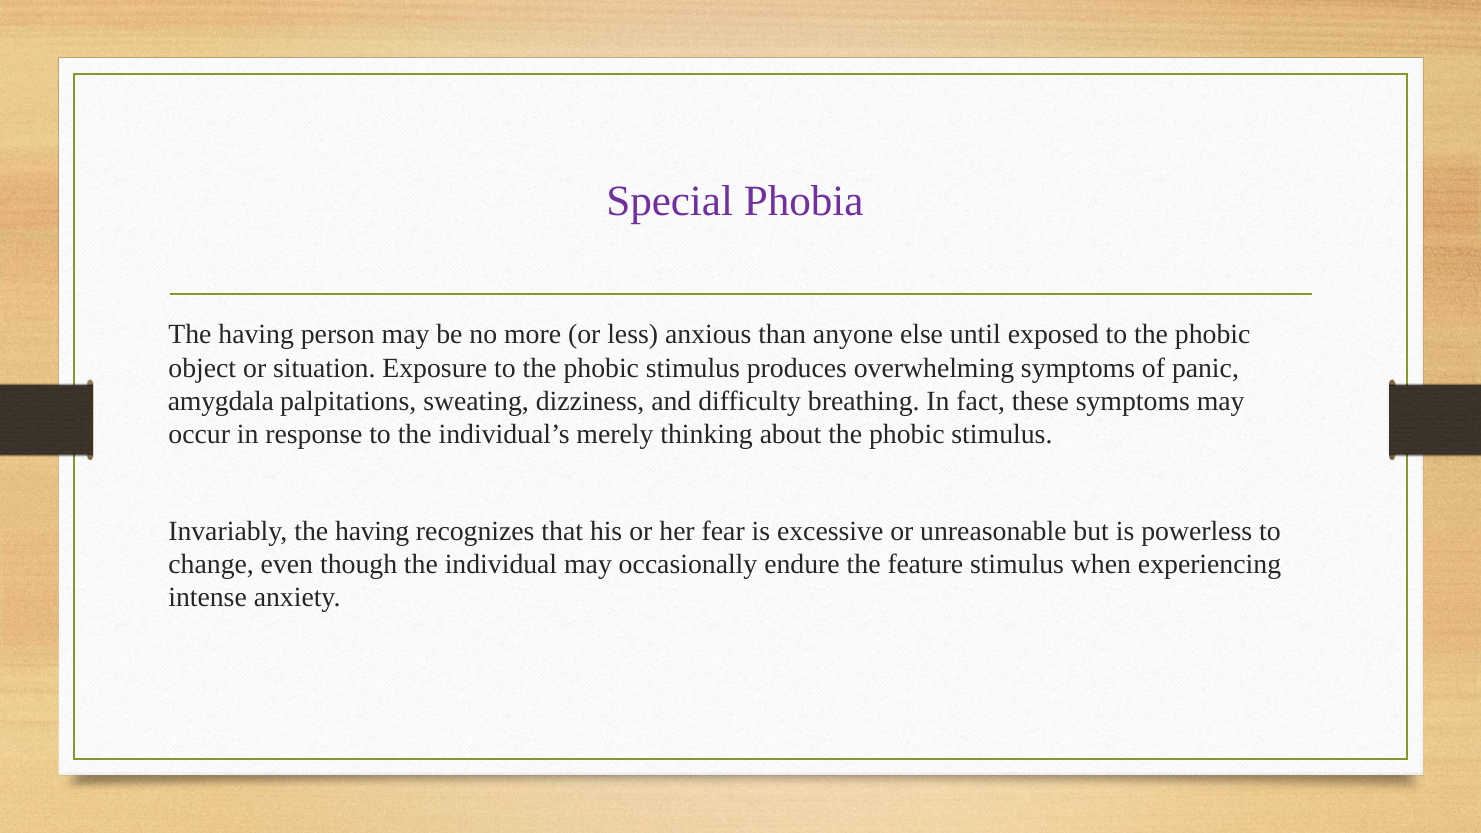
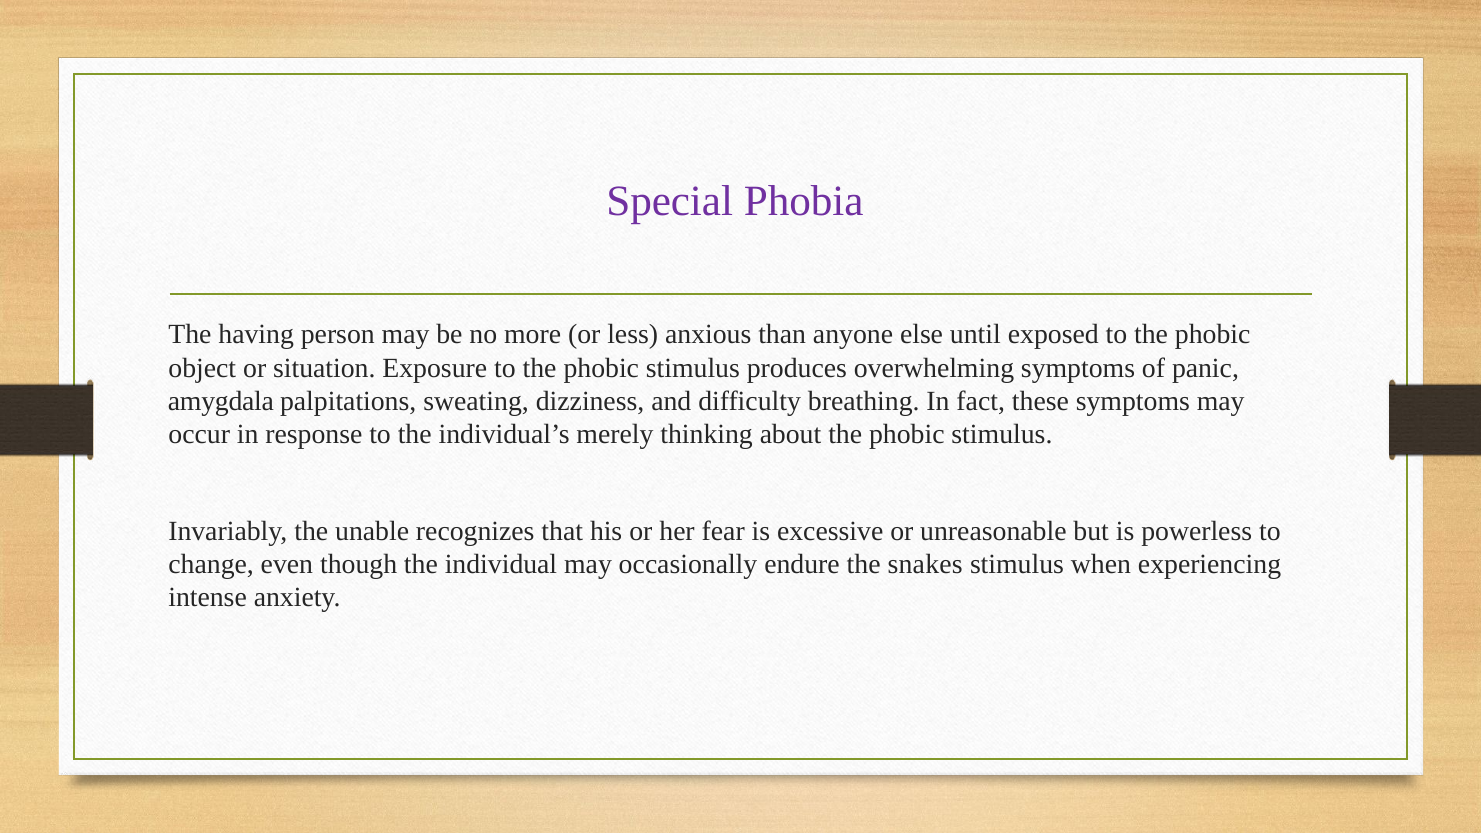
Invariably the having: having -> unable
feature: feature -> snakes
